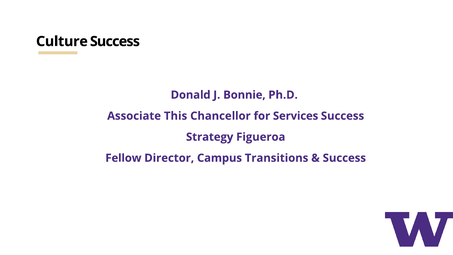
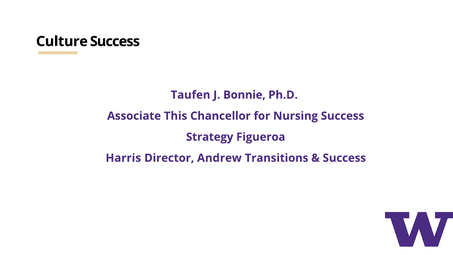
Donald: Donald -> Taufen
Services: Services -> Nursing
Fellow: Fellow -> Harris
Campus: Campus -> Andrew
